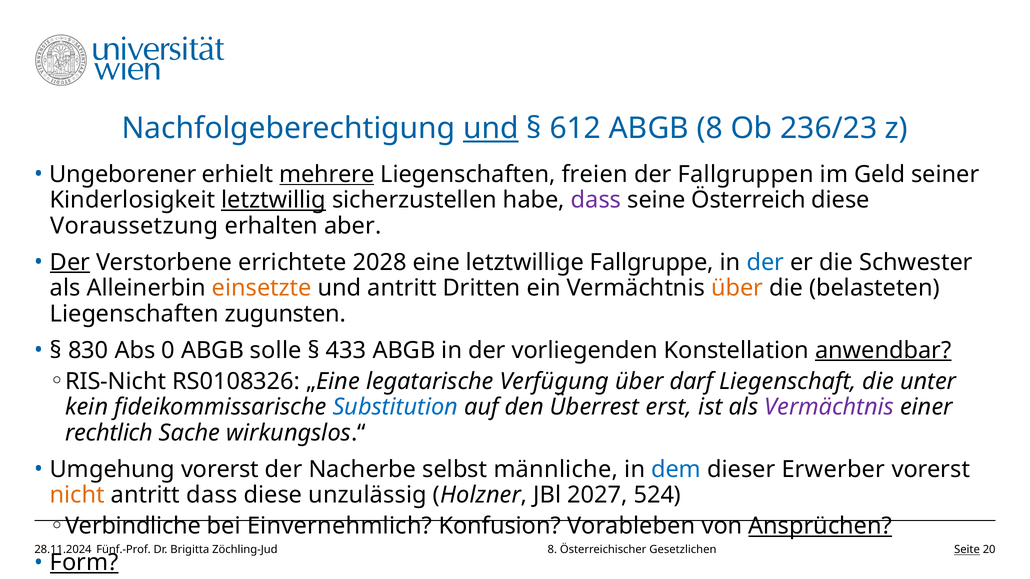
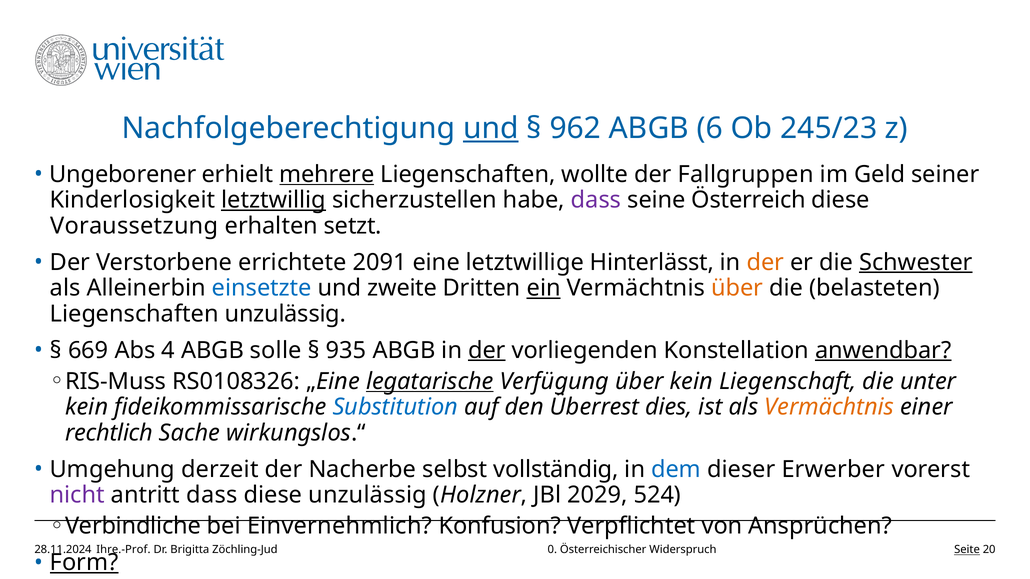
612: 612 -> 962
ABGB 8: 8 -> 6
236/23: 236/23 -> 245/23
freien: freien -> wollte
aber: aber -> setzt
Der at (70, 262) underline: present -> none
2028: 2028 -> 2091
Fallgruppe: Fallgruppe -> Hinterlässt
der at (765, 262) colour: blue -> orange
Schwester underline: none -> present
einsetzte colour: orange -> blue
und antritt: antritt -> zweite
ein underline: none -> present
Liegenschaften zugunsten: zugunsten -> unzulässig
830: 830 -> 669
0: 0 -> 4
433: 433 -> 935
der at (487, 350) underline: none -> present
RIS-Nicht: RIS-Nicht -> RIS-Muss
legatarische underline: none -> present
über darf: darf -> kein
erst: erst -> dies
Vermächtnis at (829, 407) colour: purple -> orange
Umgehung vorerst: vorerst -> derzeit
männliche: männliche -> vollständig
nicht colour: orange -> purple
2027: 2027 -> 2029
Vorableben: Vorableben -> Verpflichtet
Ansprüchen underline: present -> none
Fünf.-Prof: Fünf.-Prof -> Ihre.-Prof
Zöchling-Jud 8: 8 -> 0
Gesetzlichen: Gesetzlichen -> Widerspruch
